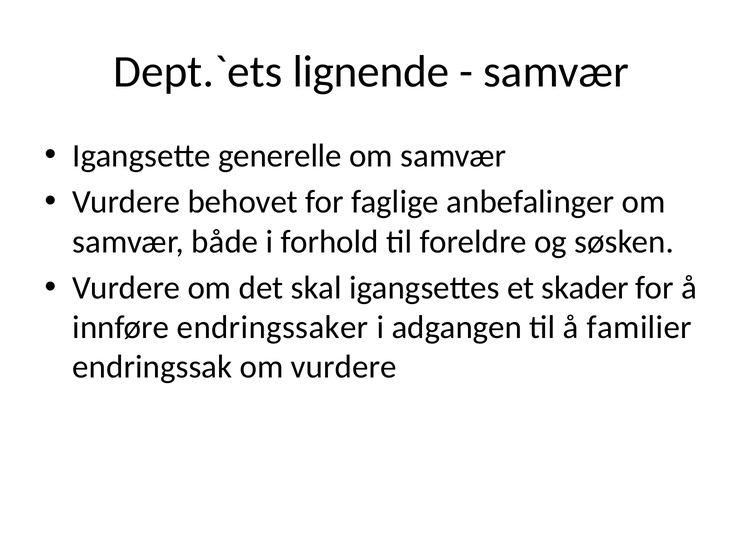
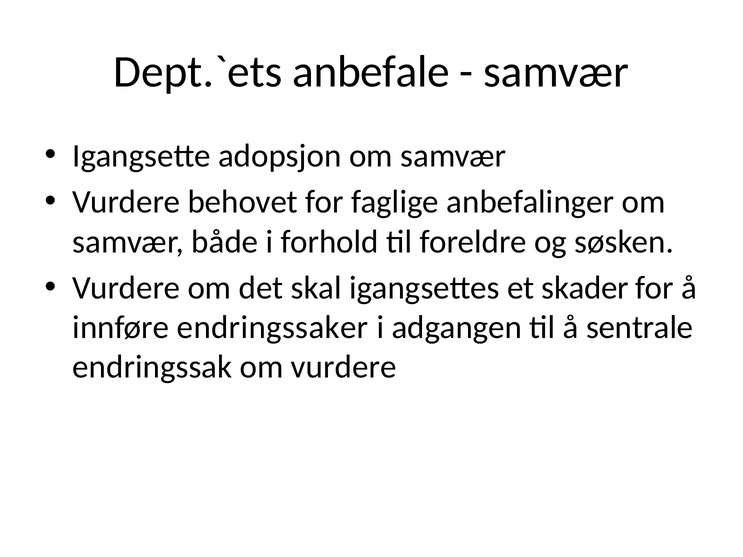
lignende: lignende -> anbefale
generelle: generelle -> adopsjon
familier: familier -> sentrale
